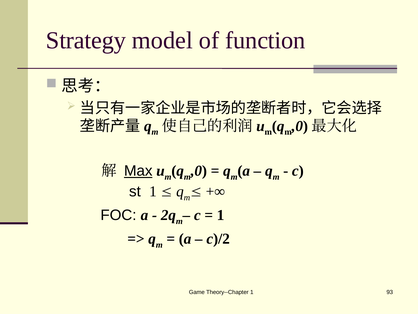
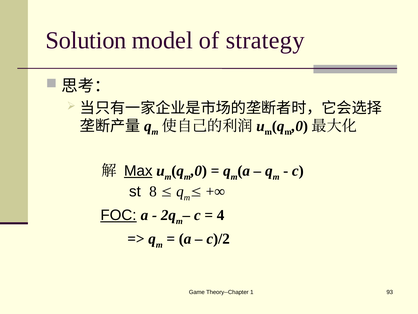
Strategy: Strategy -> Solution
function: function -> strategy
st 1: 1 -> 8
FOC underline: none -> present
1 at (221, 215): 1 -> 4
